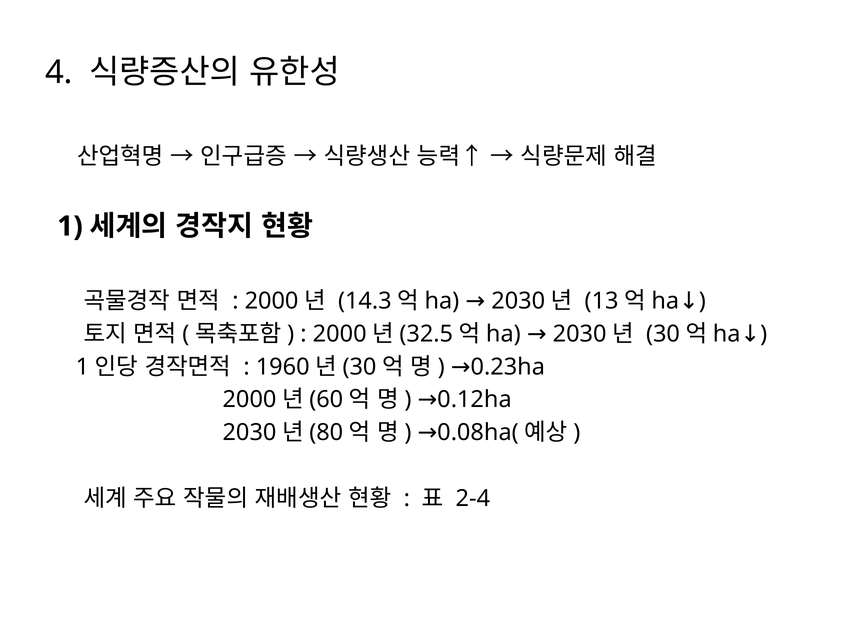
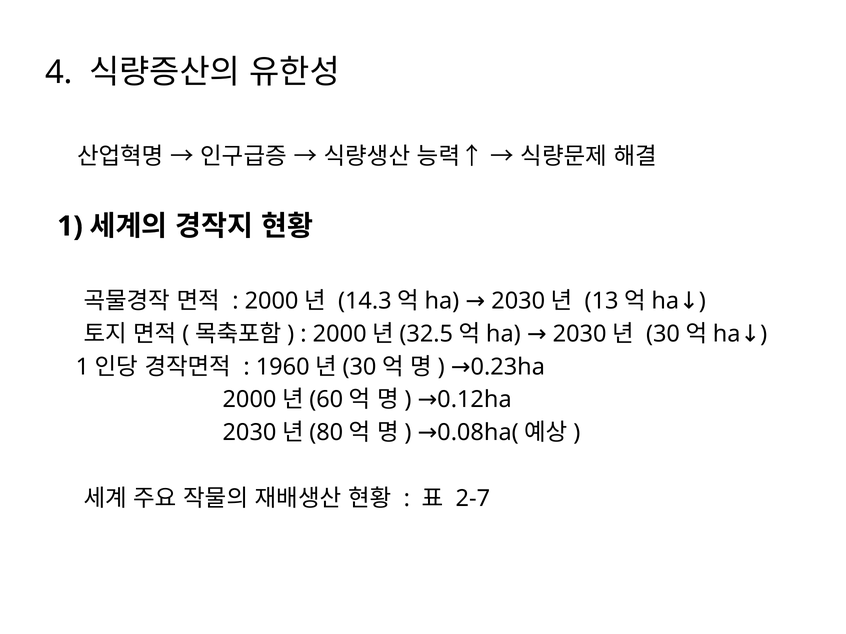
2-4: 2-4 -> 2-7
